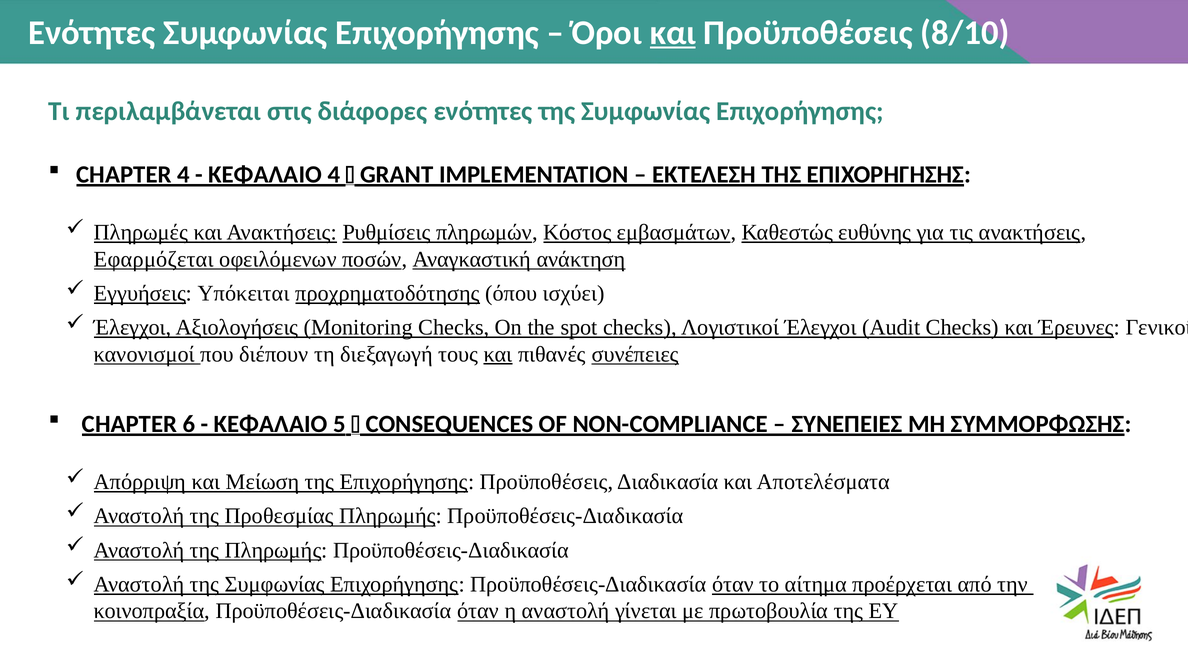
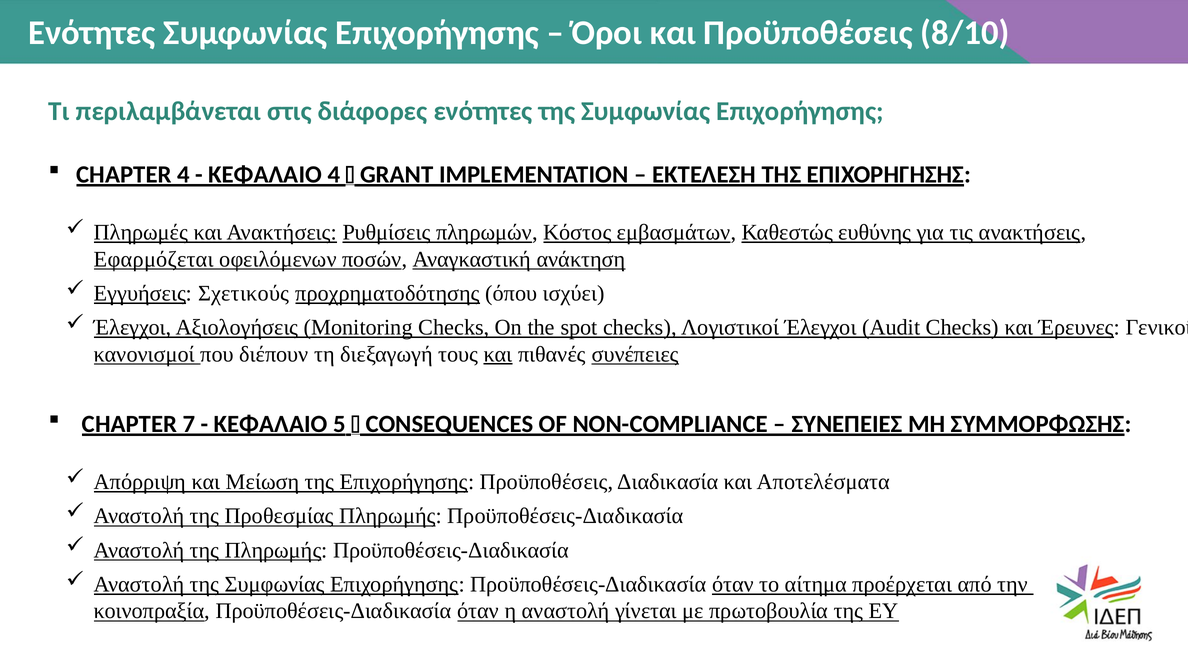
και at (673, 33) underline: present -> none
Υπόκειται: Υπόκειται -> Σχετικούς
6: 6 -> 7
